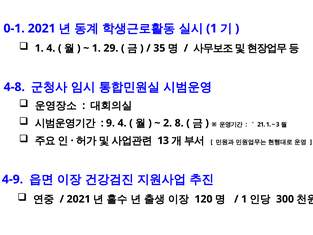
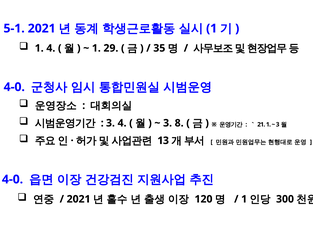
0-1: 0-1 -> 5-1
4-8 at (14, 87): 4-8 -> 4-0
9 at (110, 123): 9 -> 3
2 at (168, 123): 2 -> 3
4-9 at (13, 179): 4-9 -> 4-0
